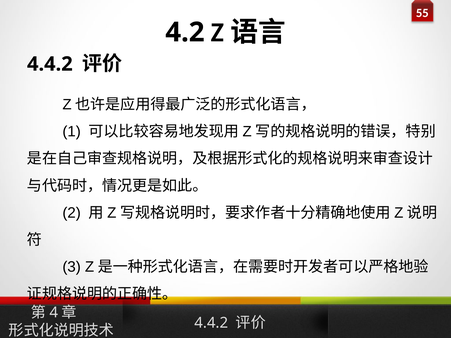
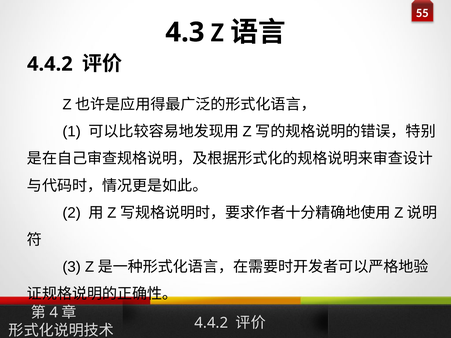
4.2: 4.2 -> 4.3
